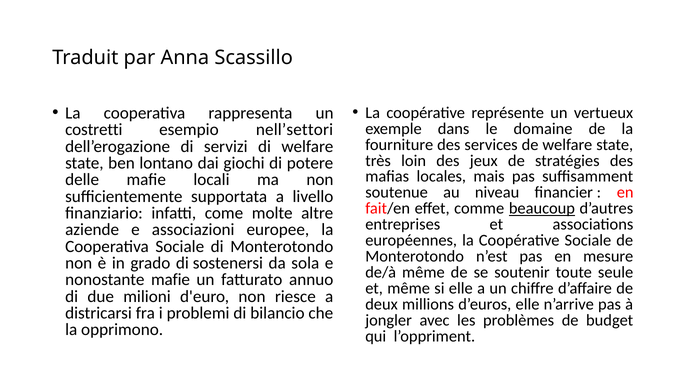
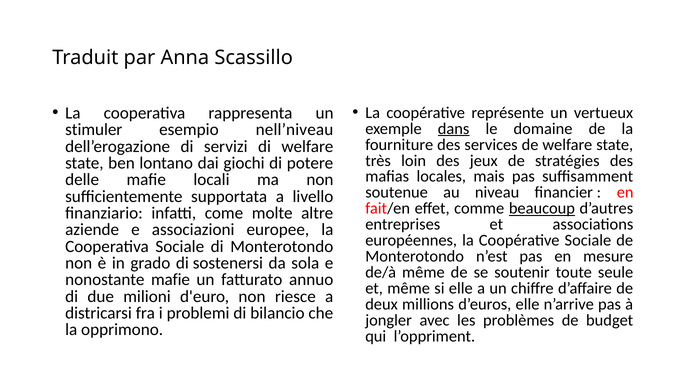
dans underline: none -> present
costretti: costretti -> stimuler
nell’settori: nell’settori -> nell’niveau
